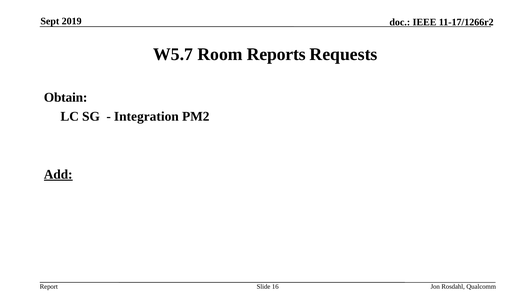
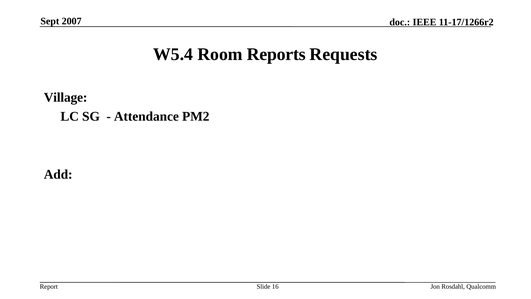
2019: 2019 -> 2007
W5.7: W5.7 -> W5.4
Obtain: Obtain -> Village
Integration: Integration -> Attendance
Add underline: present -> none
